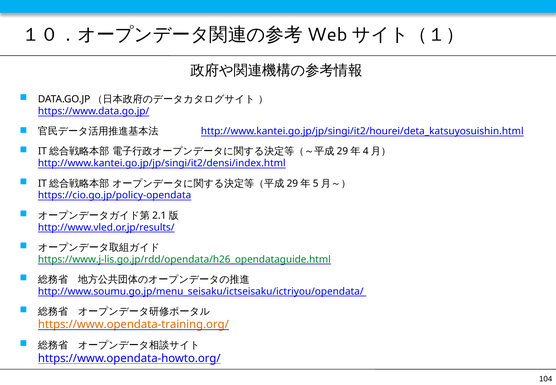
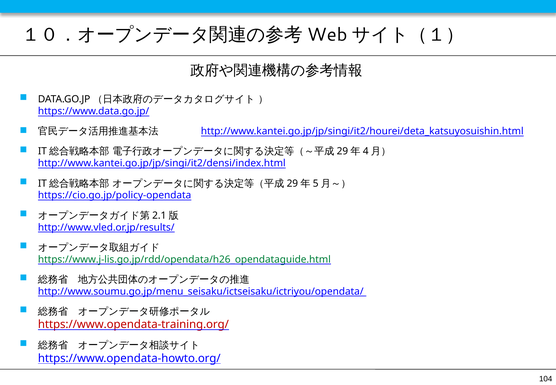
https://www.opendata-training.org/ colour: orange -> red
